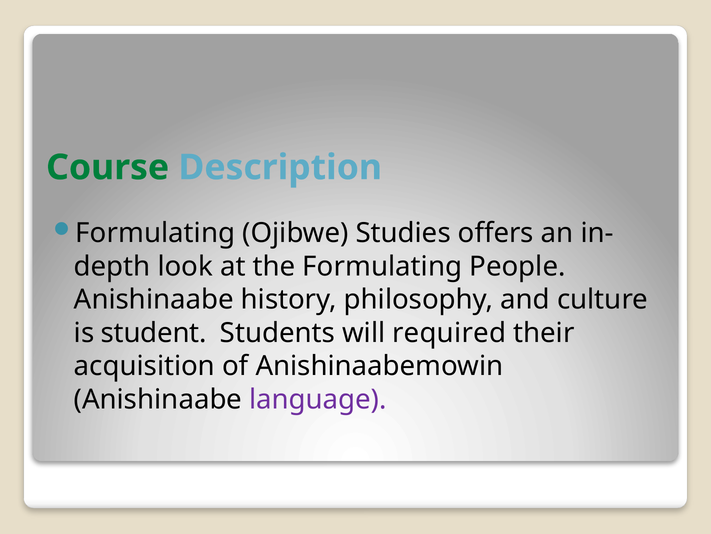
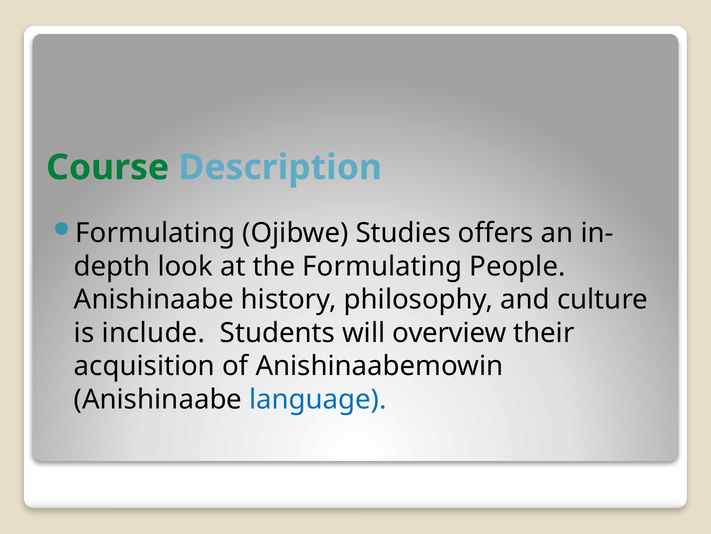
student: student -> include
required: required -> overview
language colour: purple -> blue
